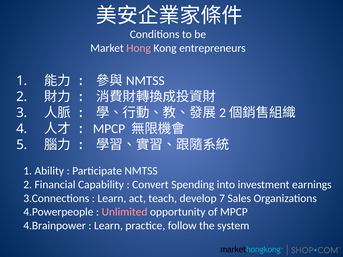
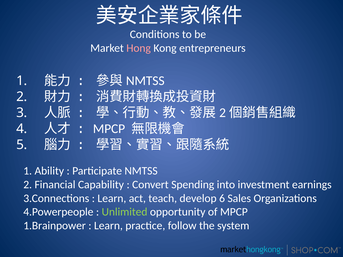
7: 7 -> 6
Unlimited colour: pink -> light green
4.Brainpower: 4.Brainpower -> 1.Brainpower
